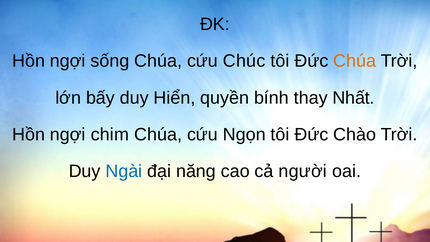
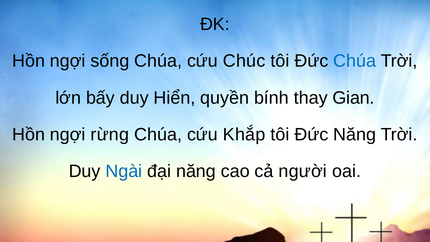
Chúa at (355, 61) colour: orange -> blue
Nhất: Nhất -> Gian
chim: chim -> rừng
Ngọn: Ngọn -> Khắp
Đức Chào: Chào -> Năng
